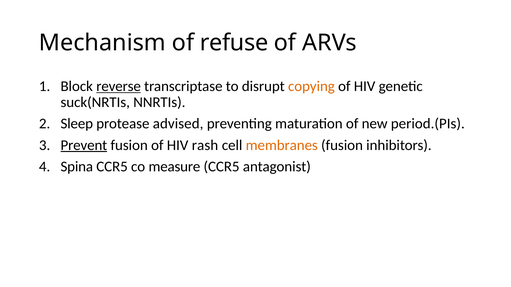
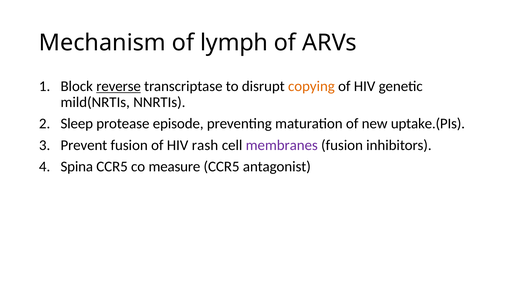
refuse: refuse -> lymph
suck(NRTIs: suck(NRTIs -> mild(NRTIs
advised: advised -> episode
period.(PIs: period.(PIs -> uptake.(PIs
Prevent underline: present -> none
membranes colour: orange -> purple
